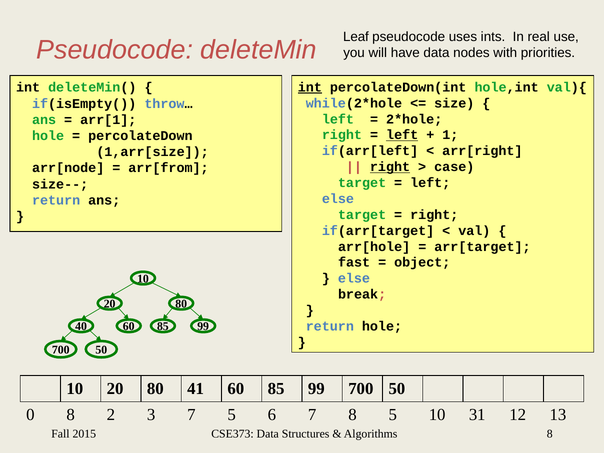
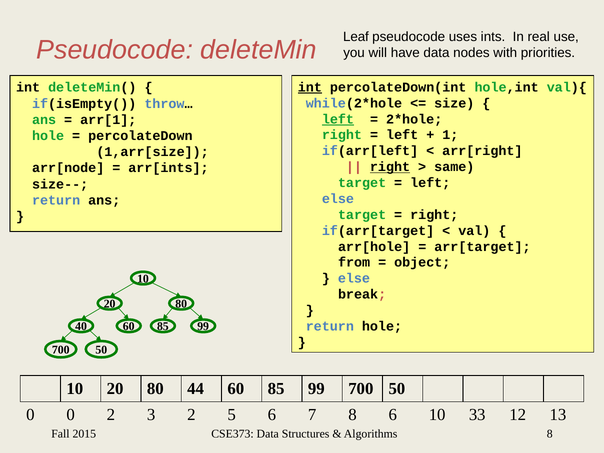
left at (338, 119) underline: none -> present
left at (402, 135) underline: present -> none
case: case -> same
arr[from: arr[from -> arr[ints
fast: fast -> from
41: 41 -> 44
0 8: 8 -> 0
3 7: 7 -> 2
8 5: 5 -> 6
31: 31 -> 33
